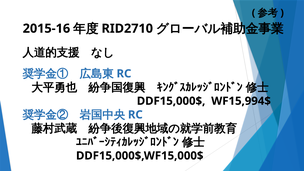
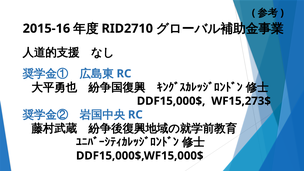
WF15,994$: WF15,994$ -> WF15,273$
